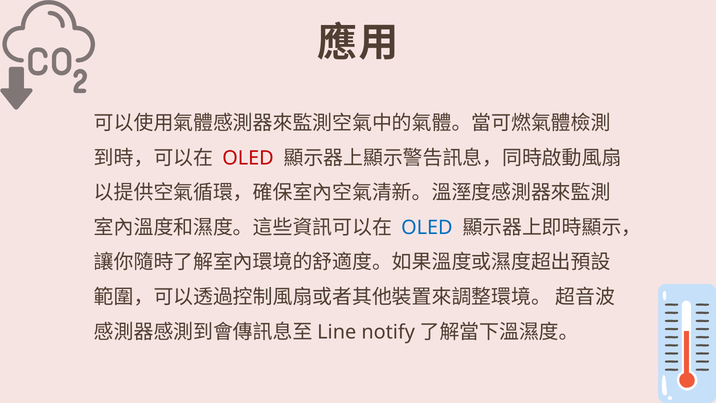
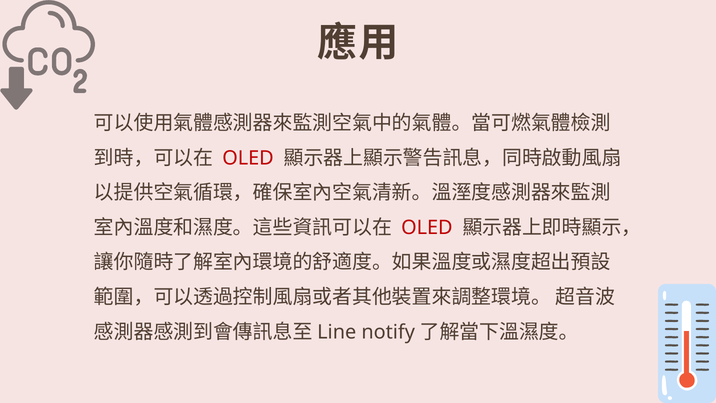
OLED at (427, 227) colour: blue -> red
